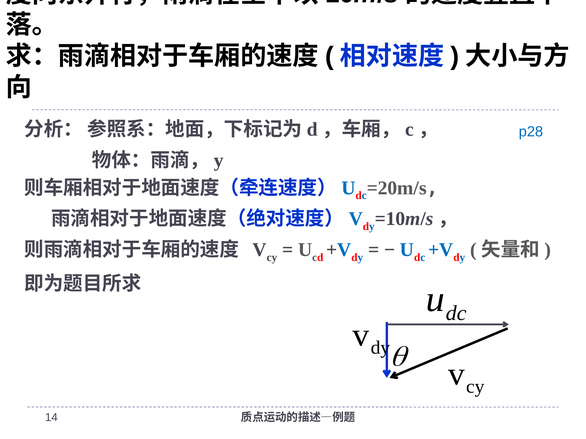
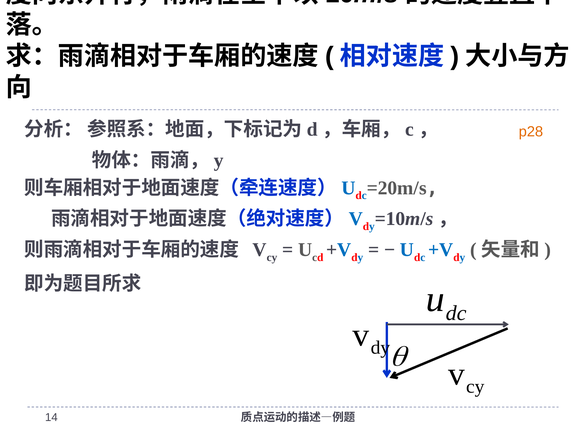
p28 colour: blue -> orange
